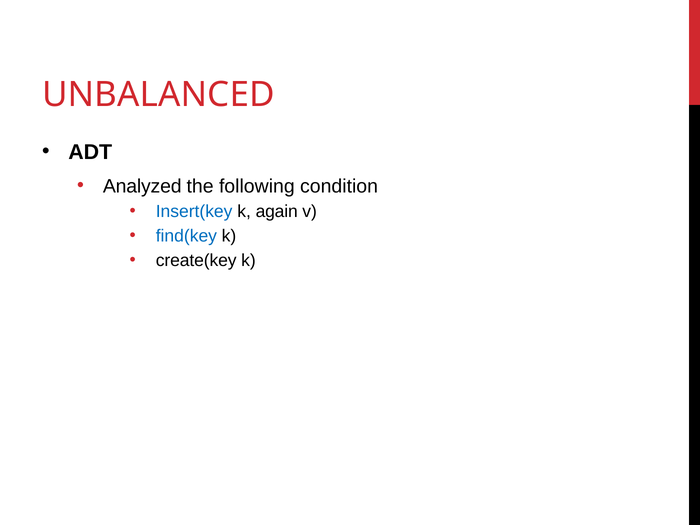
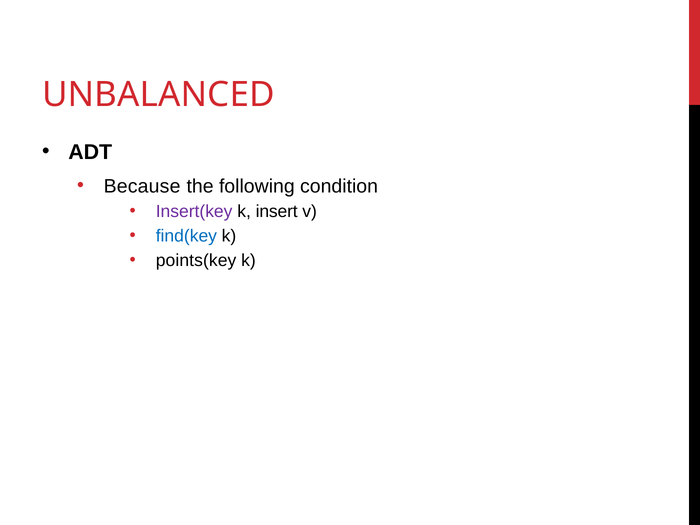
Analyzed: Analyzed -> Because
Insert(key colour: blue -> purple
again: again -> insert
create(key: create(key -> points(key
